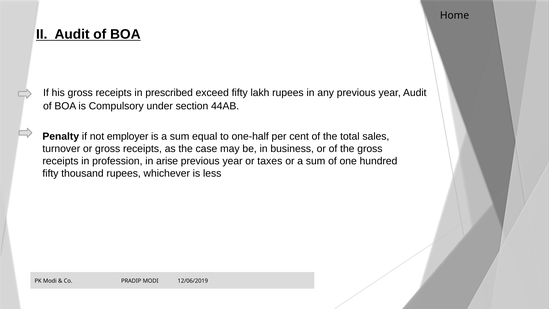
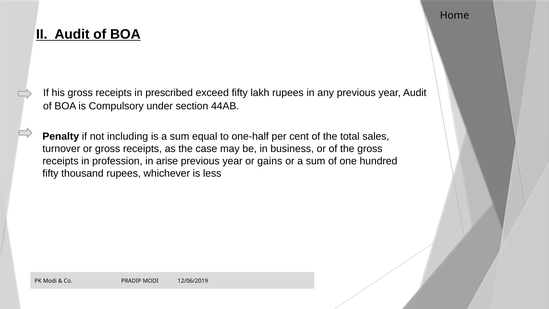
employer: employer -> including
taxes: taxes -> gains
